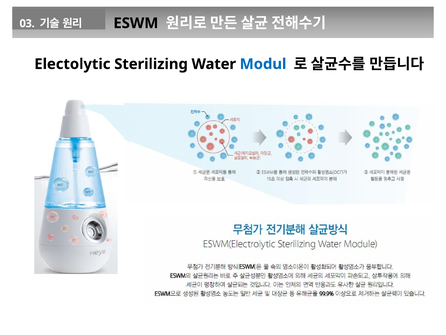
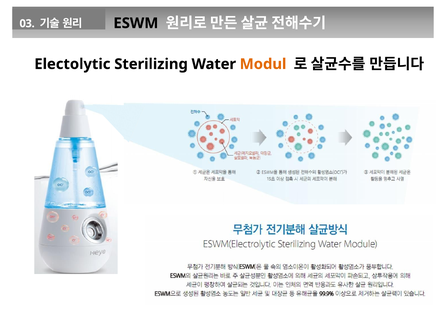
Modul colour: blue -> orange
